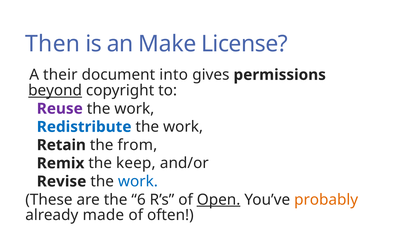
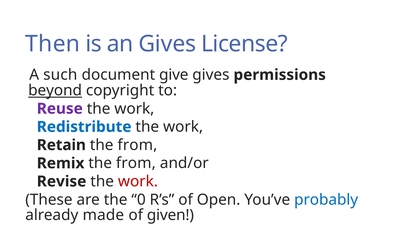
an Make: Make -> Gives
their: their -> such
into: into -> give
Remix the keep: keep -> from
work at (138, 181) colour: blue -> red
6: 6 -> 0
Open underline: present -> none
probably colour: orange -> blue
often: often -> given
